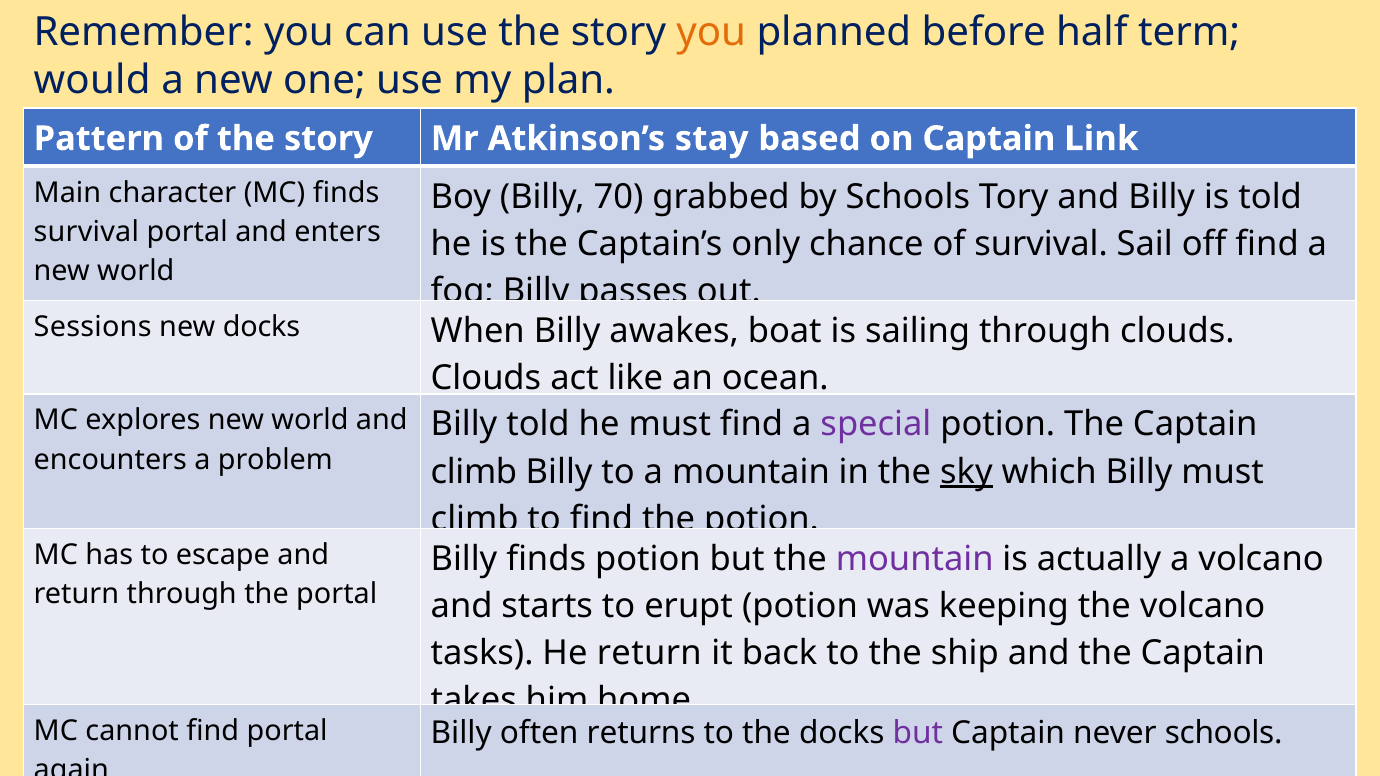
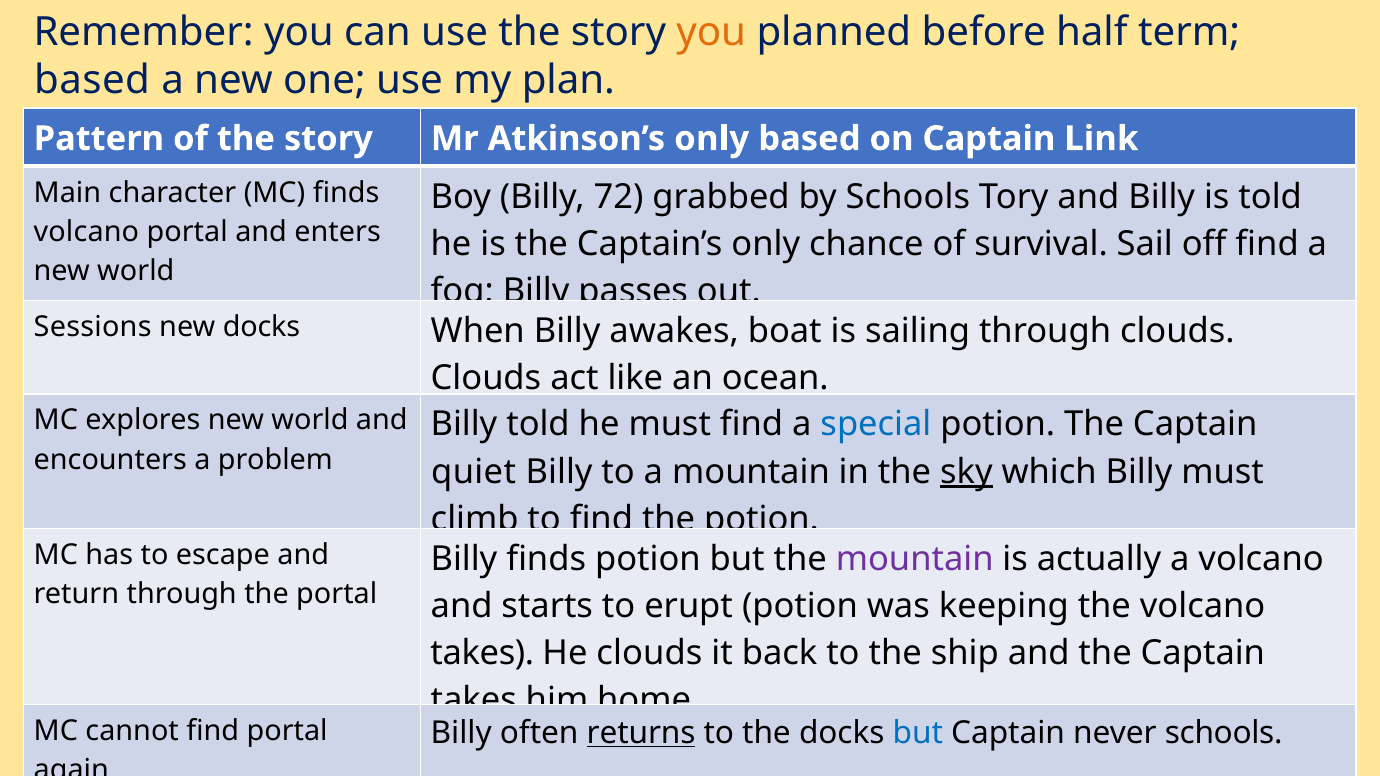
would at (92, 80): would -> based
Atkinson’s stay: stay -> only
70: 70 -> 72
survival at (86, 232): survival -> volcano
special colour: purple -> blue
climb at (474, 472): climb -> quiet
tasks at (482, 654): tasks -> takes
He return: return -> clouds
returns underline: none -> present
but at (918, 733) colour: purple -> blue
